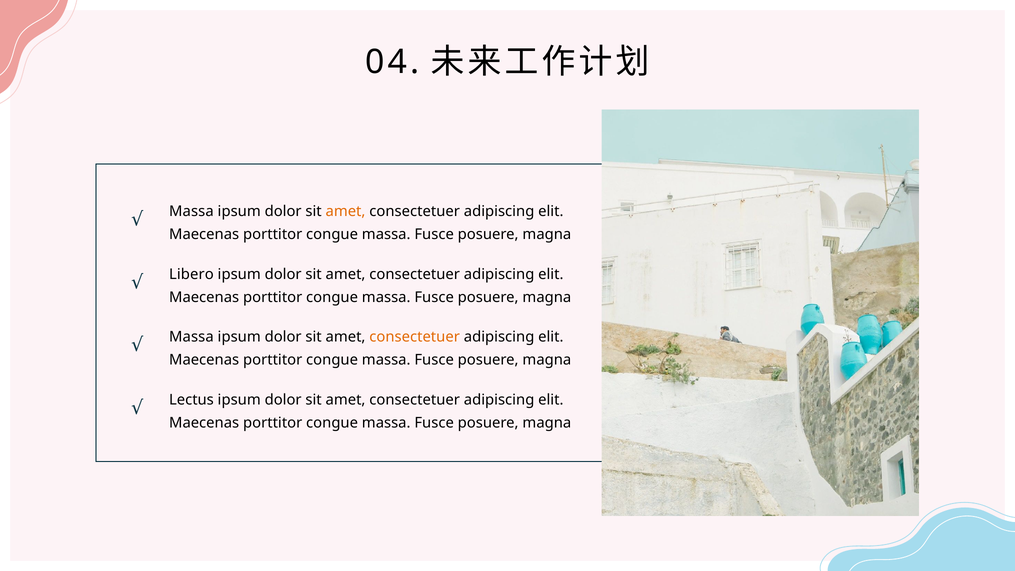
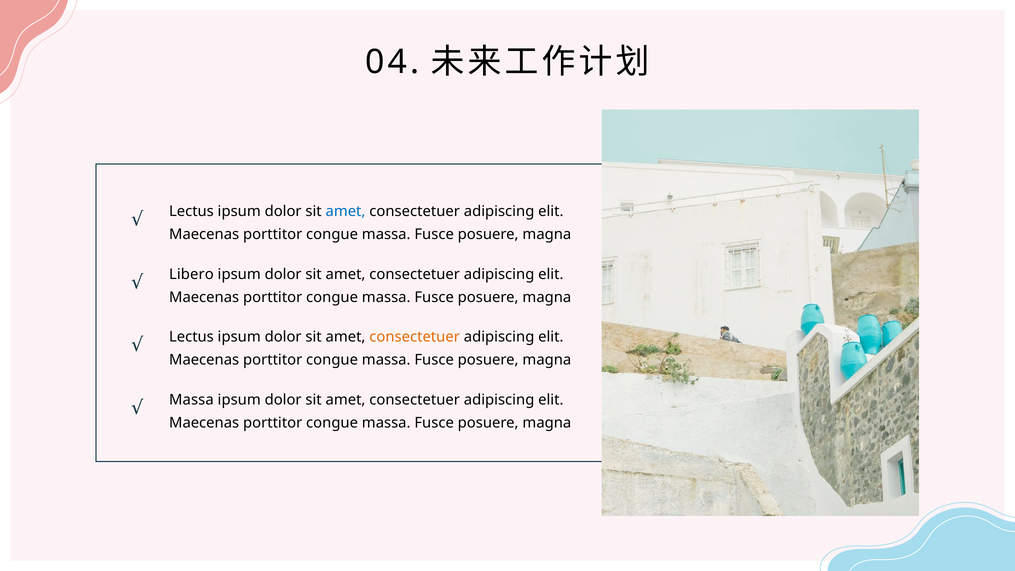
Massa at (191, 211): Massa -> Lectus
amet at (346, 211) colour: orange -> blue
Massa at (191, 337): Massa -> Lectus
Lectus at (191, 400): Lectus -> Massa
